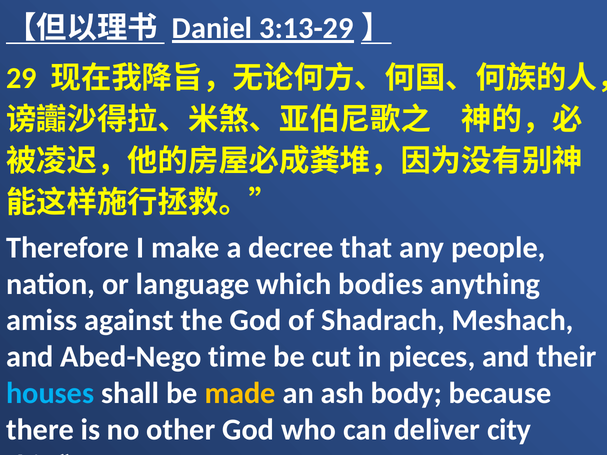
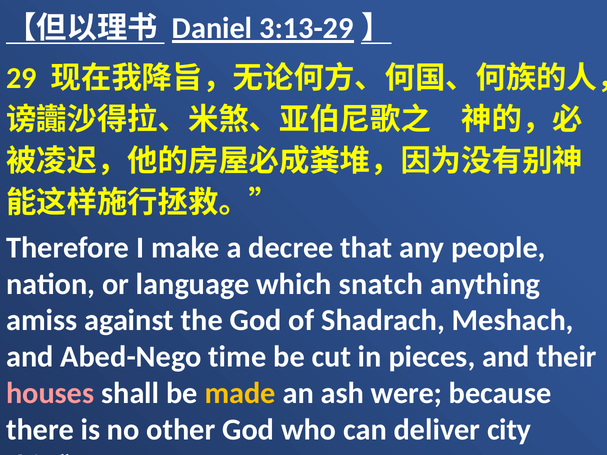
bodies: bodies -> snatch
houses colour: light blue -> pink
body: body -> were
